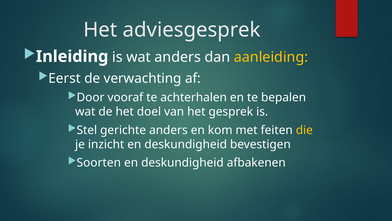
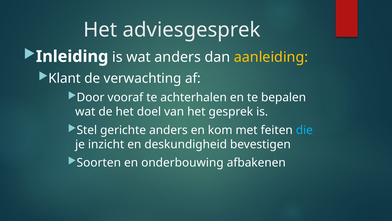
Eerst: Eerst -> Klant
die colour: yellow -> light blue
deskundigheid at (182, 162): deskundigheid -> onderbouwing
